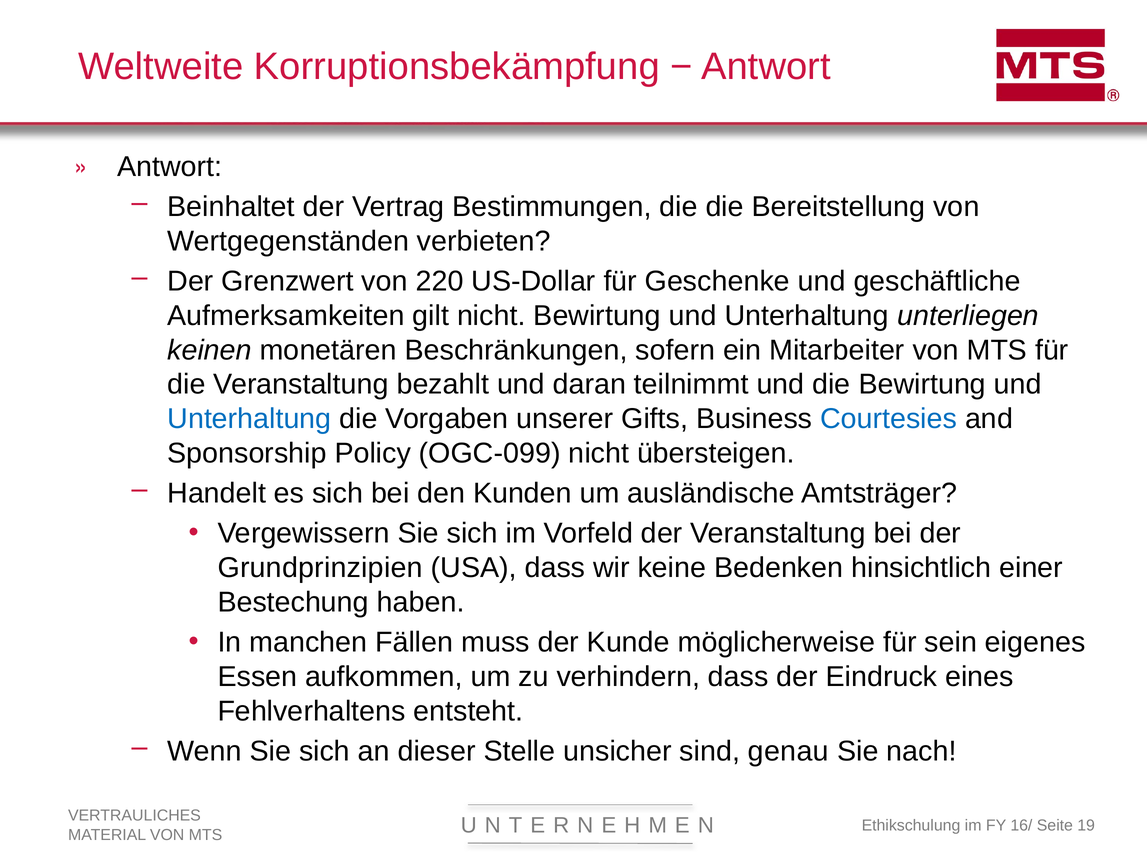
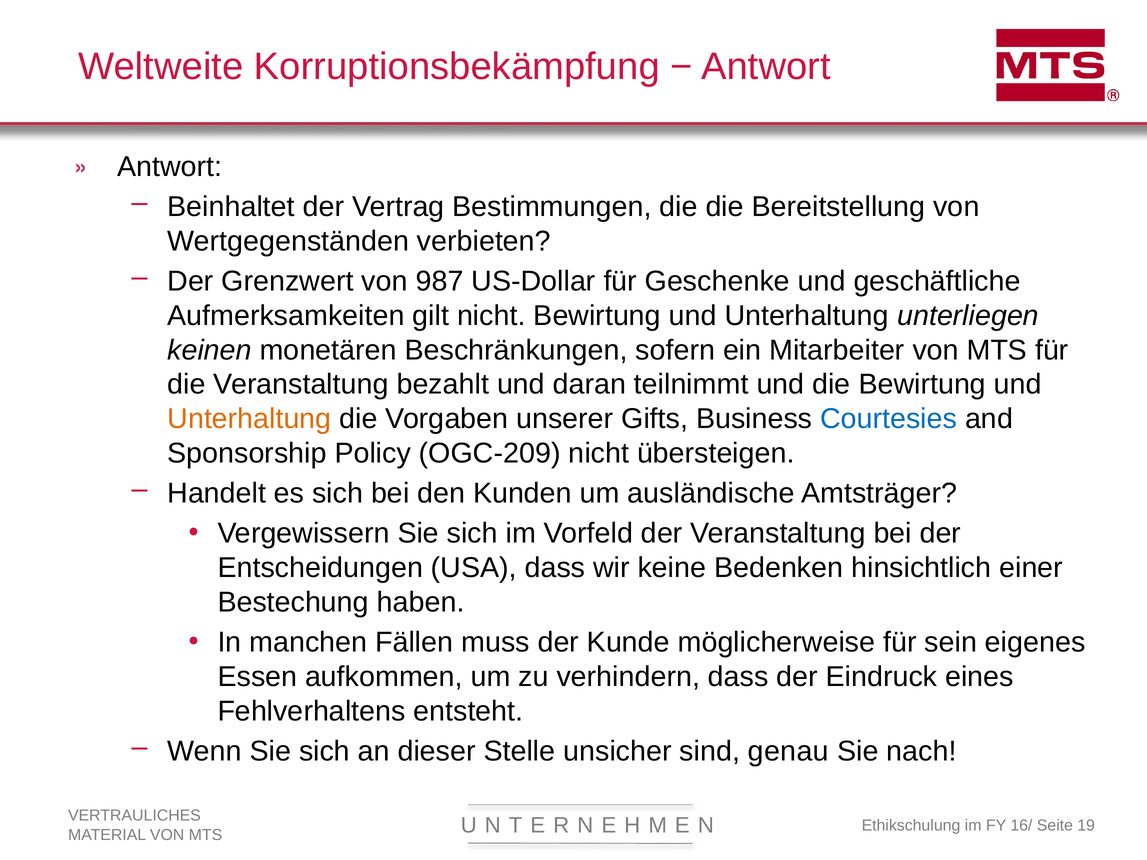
220: 220 -> 987
Unterhaltung at (249, 419) colour: blue -> orange
OGC-099: OGC-099 -> OGC-209
Grundprinzipien: Grundprinzipien -> Entscheidungen
